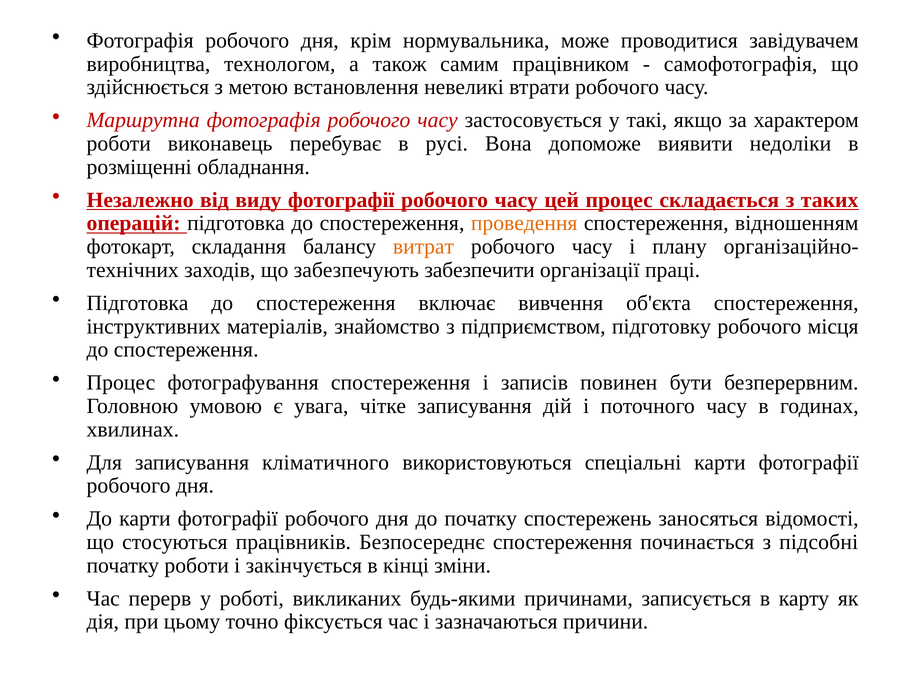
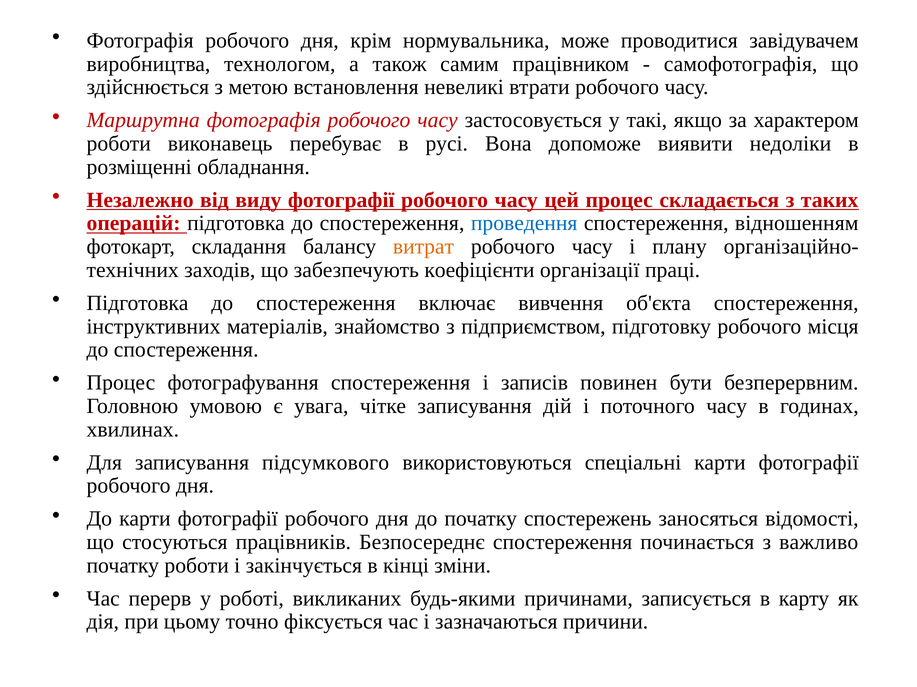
проведення colour: orange -> blue
забезпечити: забезпечити -> коефіцієнти
кліматичного: кліматичного -> підсумкового
підсобні: підсобні -> важливо
